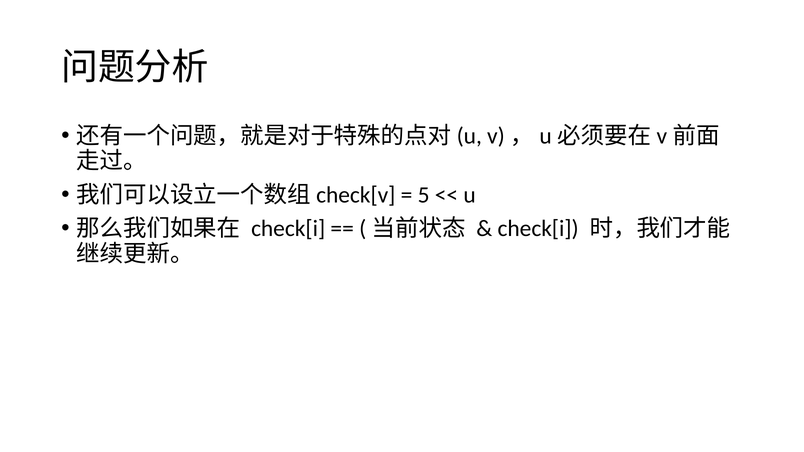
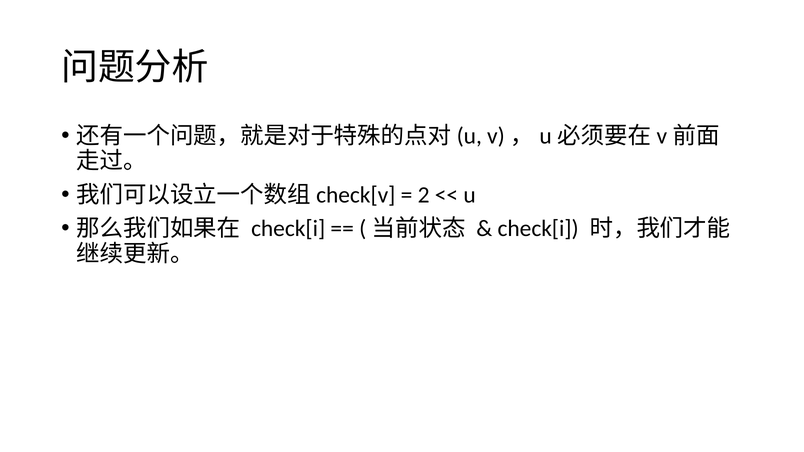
5: 5 -> 2
